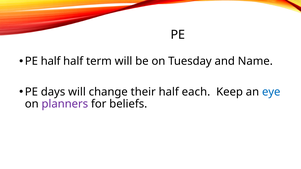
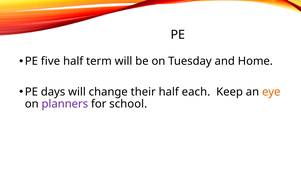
PE half: half -> five
Name: Name -> Home
eye colour: blue -> orange
beliefs: beliefs -> school
